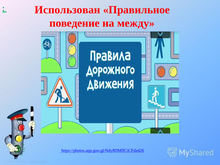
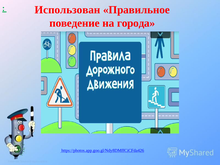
между: между -> города
